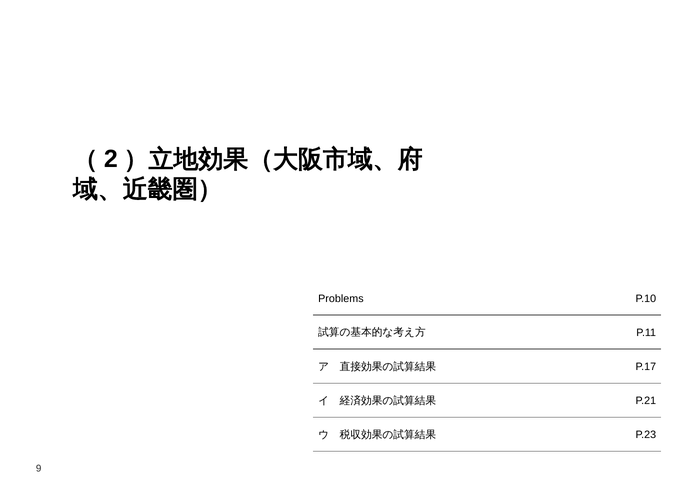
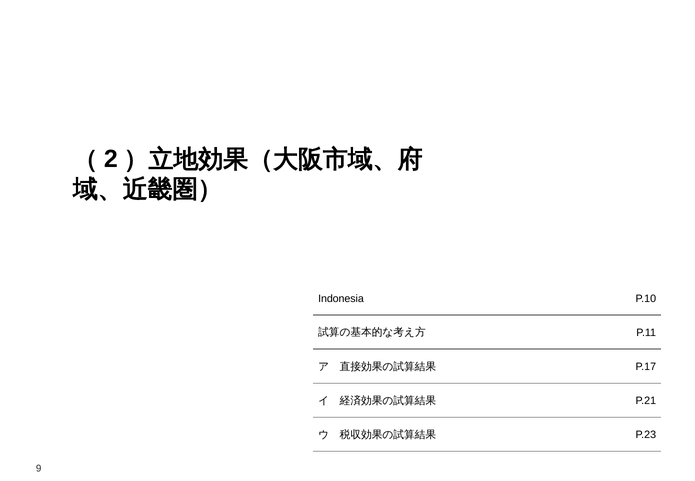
Problems: Problems -> Indonesia
